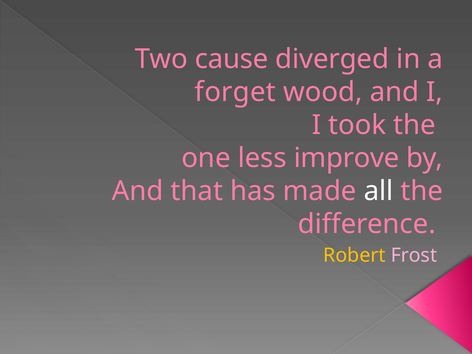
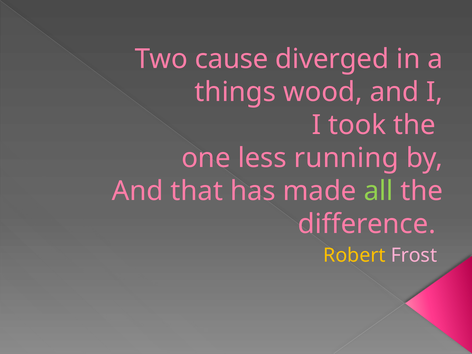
forget: forget -> things
improve: improve -> running
all colour: white -> light green
